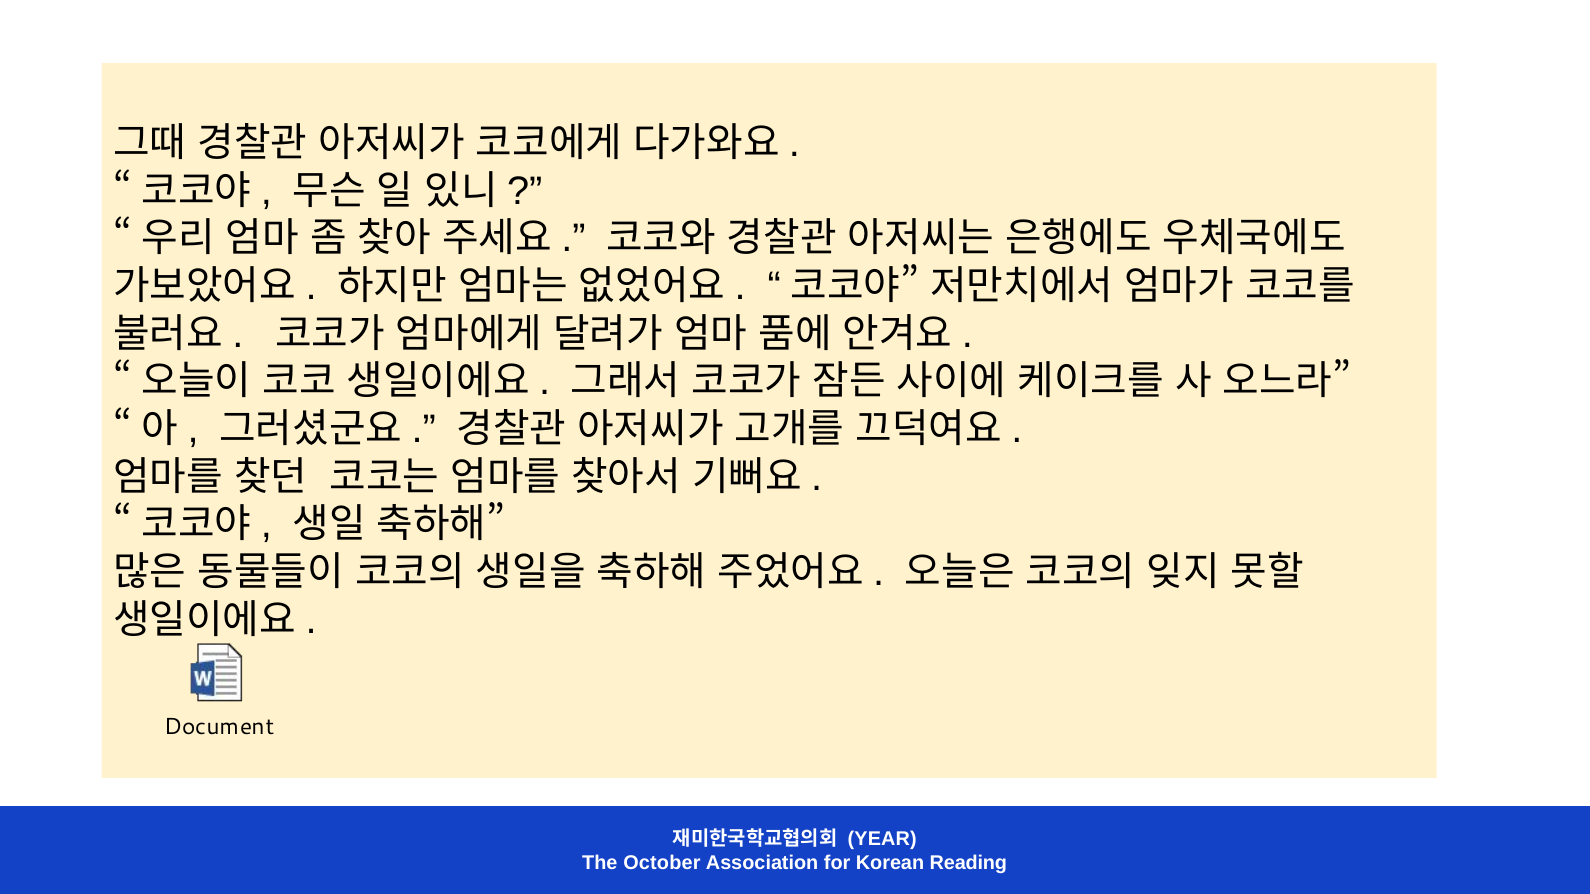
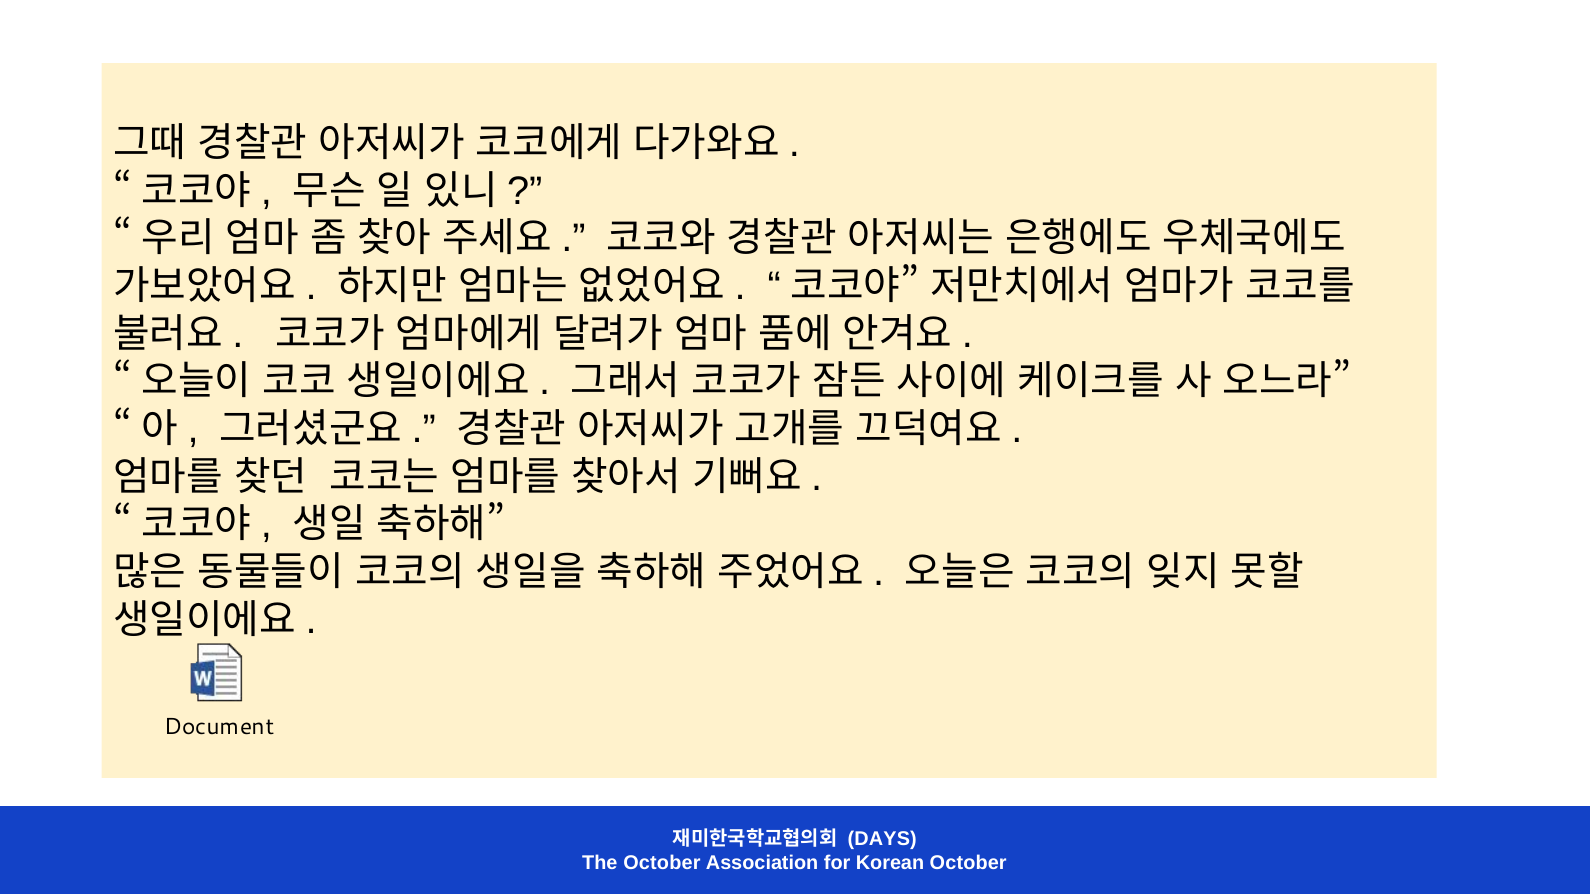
YEAR: YEAR -> DAYS
Korean Reading: Reading -> October
